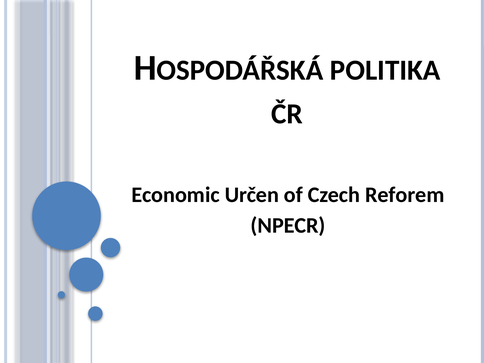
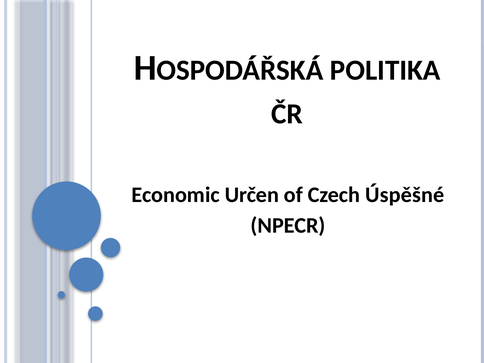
Reforem: Reforem -> Úspěšné
